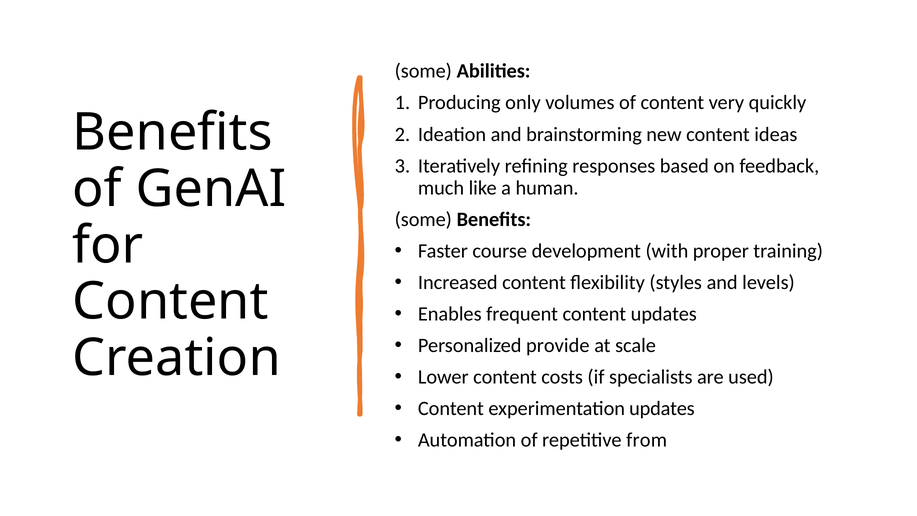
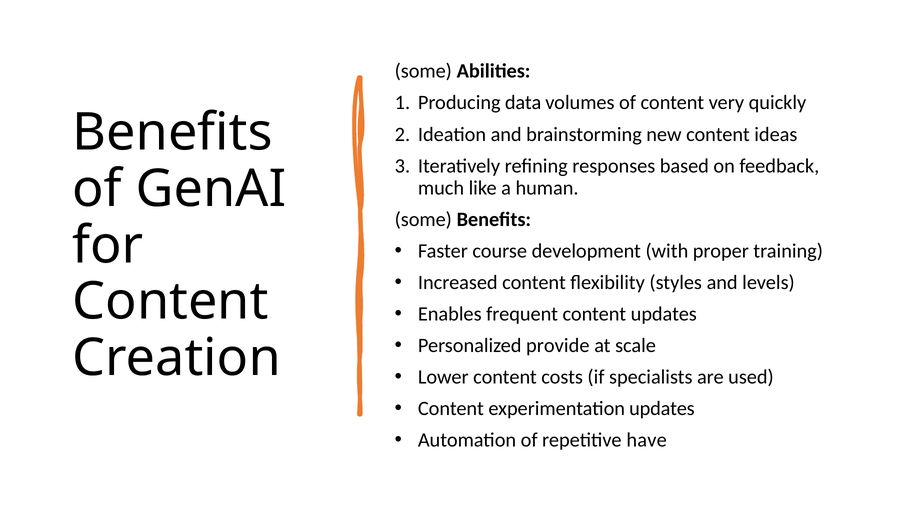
only: only -> data
from: from -> have
